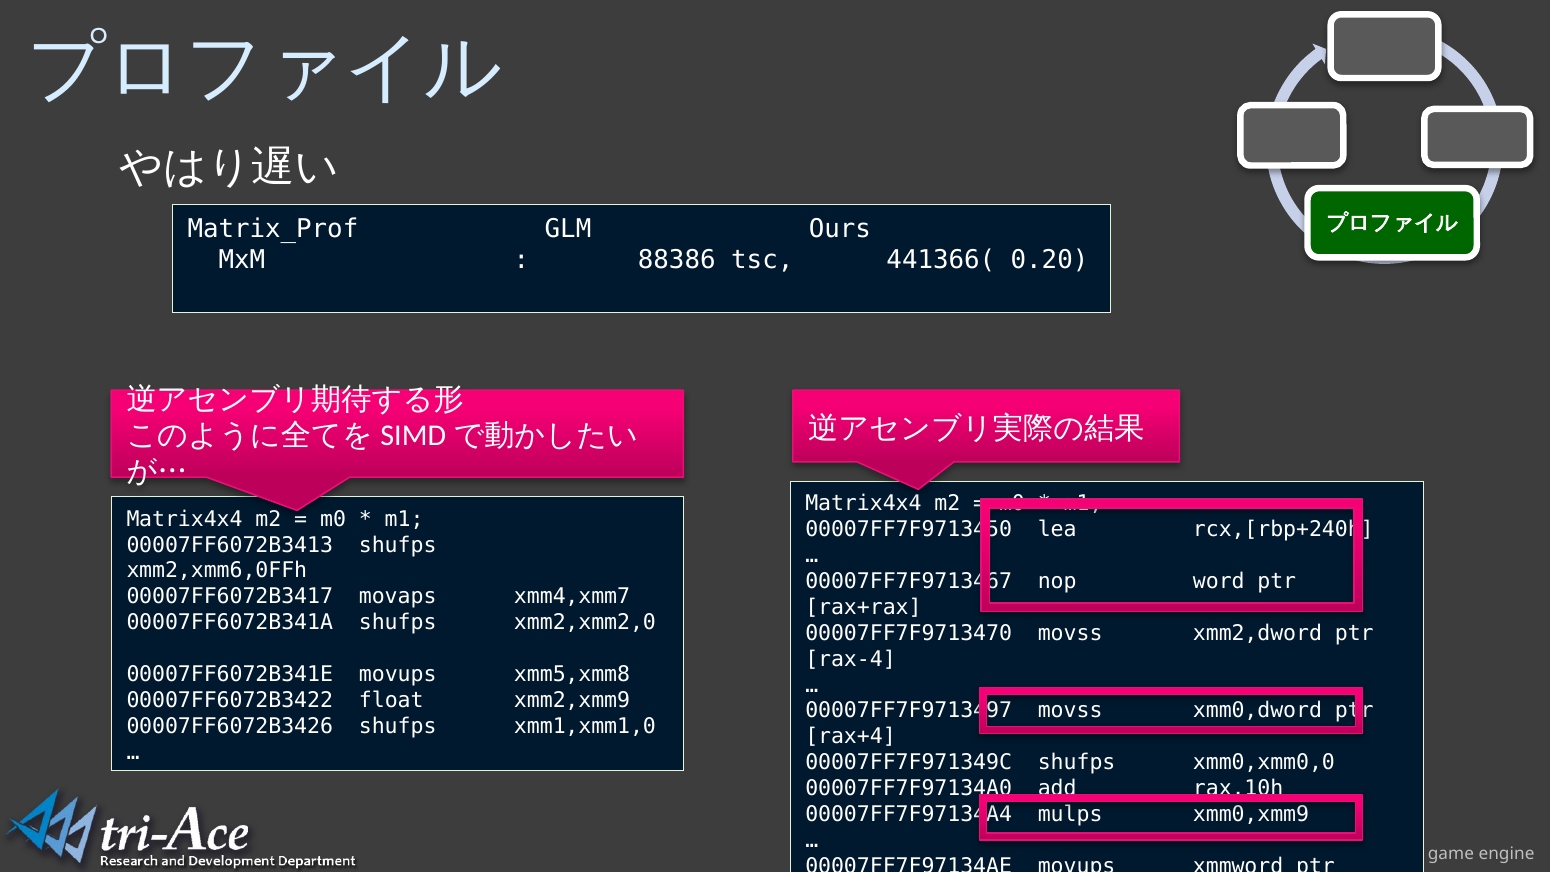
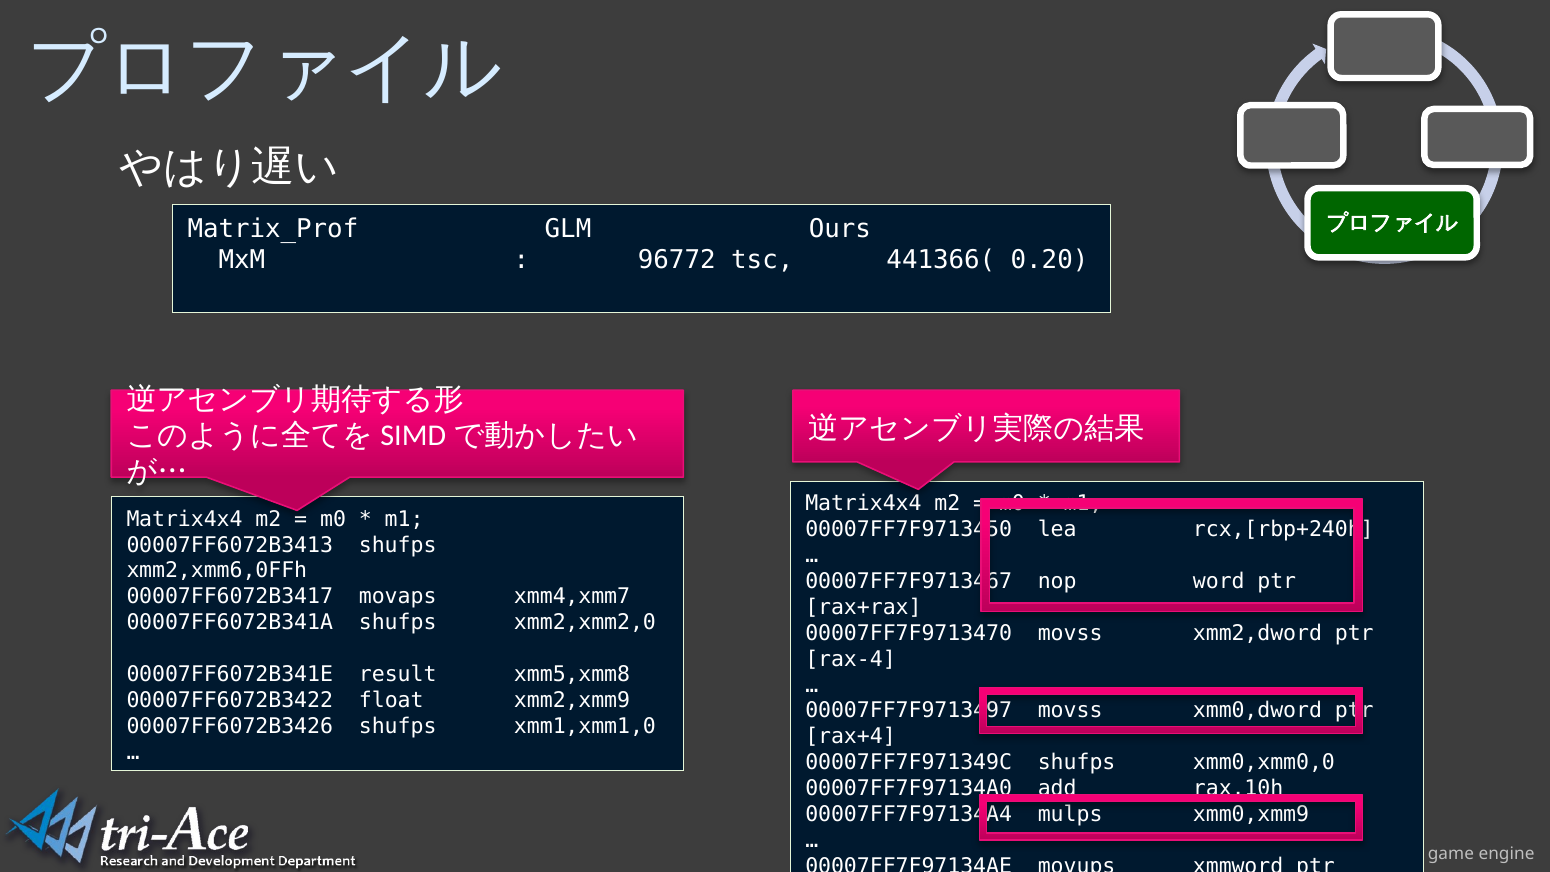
88386: 88386 -> 96772
00007FF6072B341E movups: movups -> result
